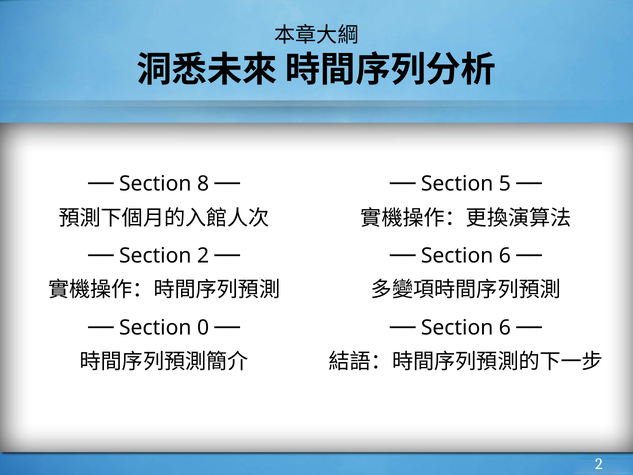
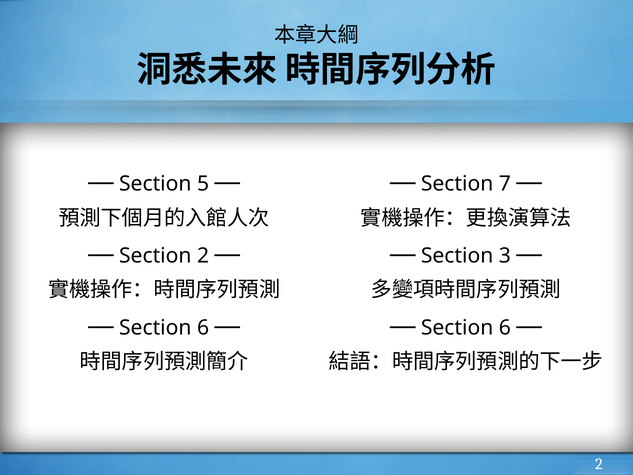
8: 8 -> 5
5: 5 -> 7
6 at (505, 256): 6 -> 3
0 at (203, 328): 0 -> 6
